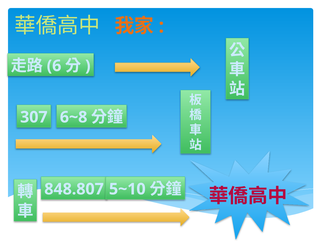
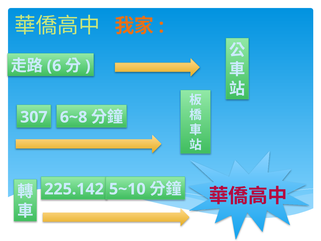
848.807: 848.807 -> 225.142
